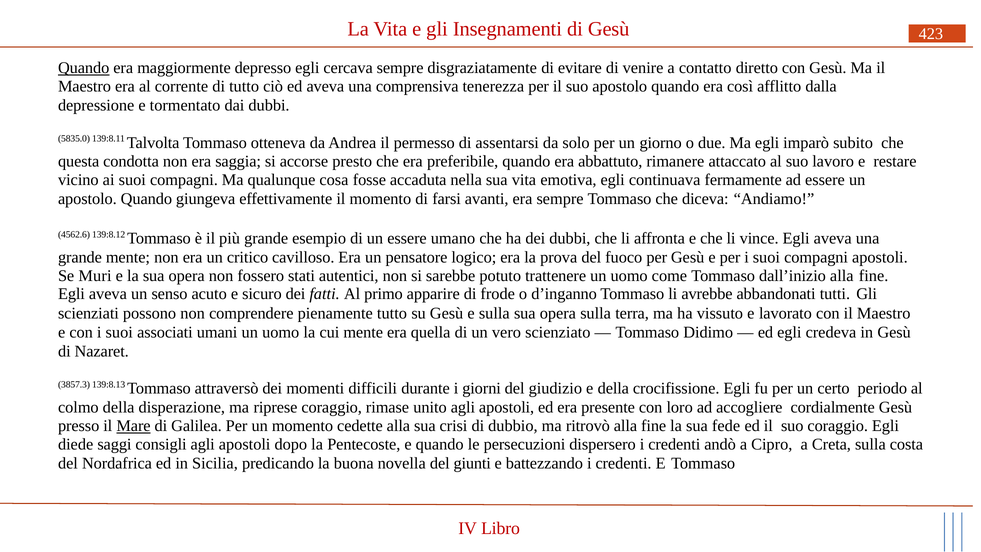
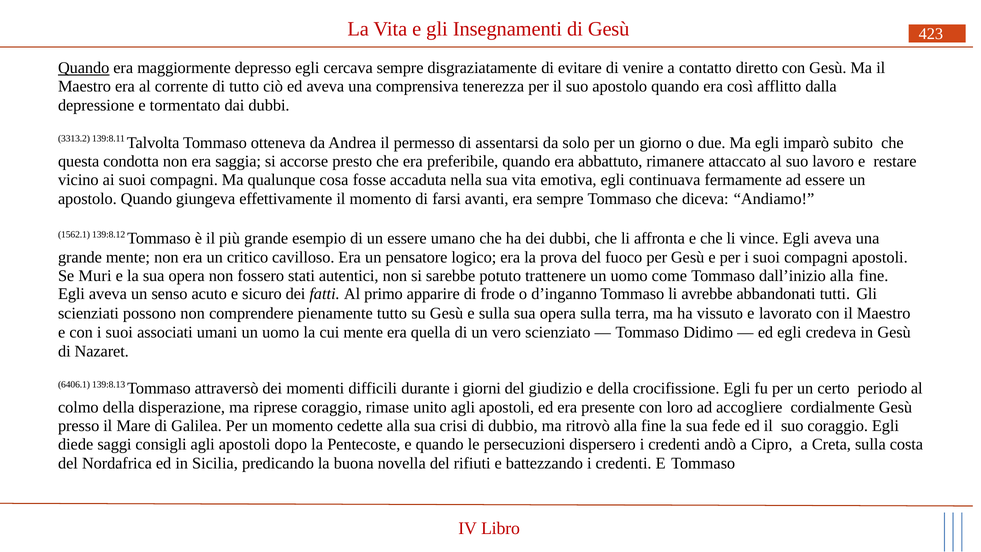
5835.0: 5835.0 -> 3313.2
4562.6: 4562.6 -> 1562.1
3857.3: 3857.3 -> 6406.1
Mare underline: present -> none
giunti: giunti -> rifiuti
